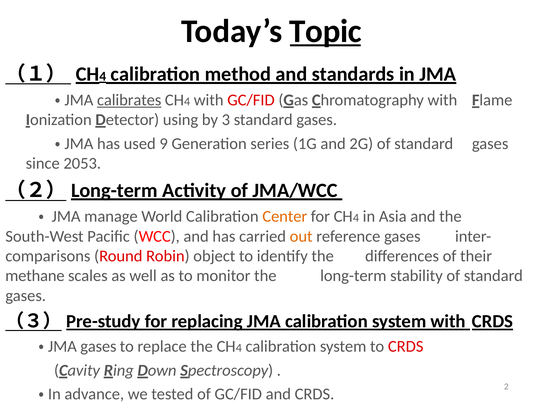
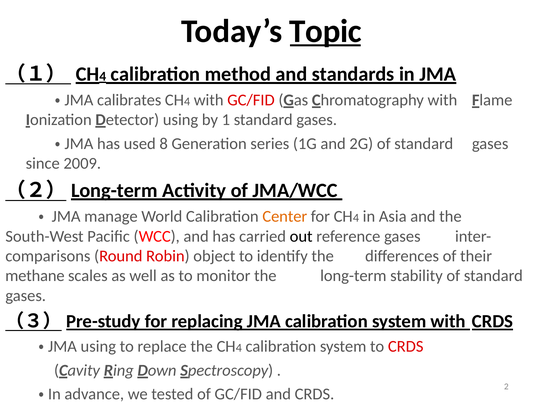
calibrates underline: present -> none
3: 3 -> 1
9: 9 -> 8
2053: 2053 -> 2009
out colour: orange -> black
gases at (98, 347): gases -> using
